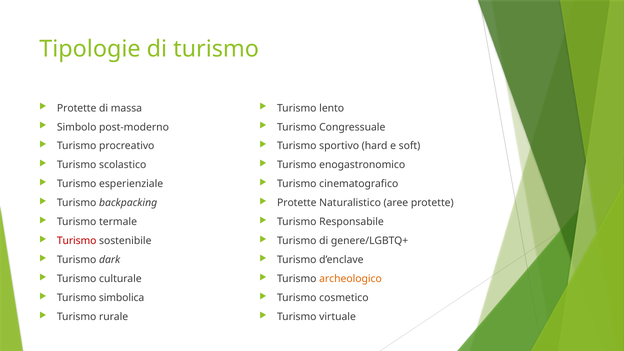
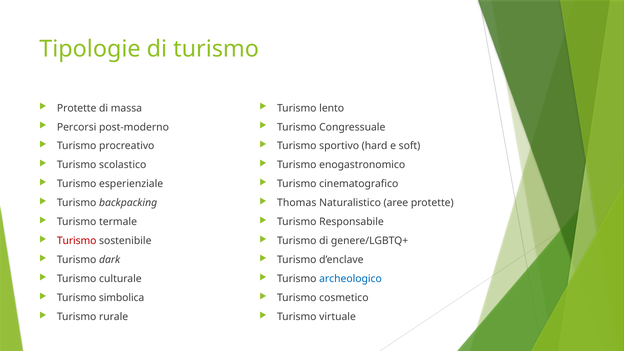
Simbolo: Simbolo -> Percorsi
Protette at (297, 203): Protette -> Thomas
archeologico colour: orange -> blue
